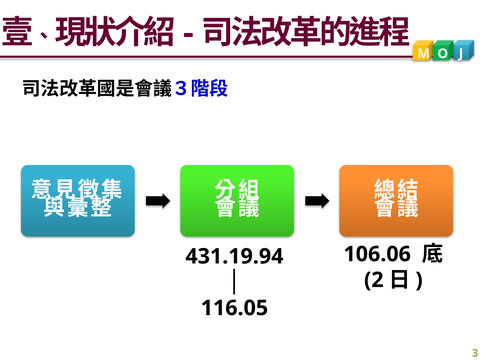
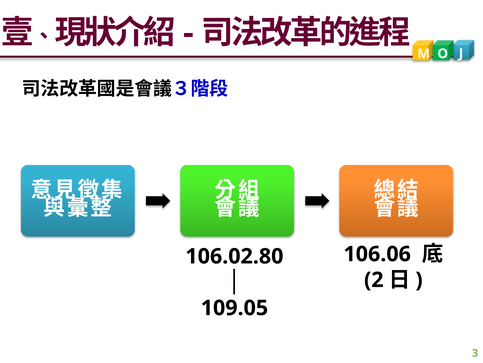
431.19.94: 431.19.94 -> 106.02.80
116.05: 116.05 -> 109.05
